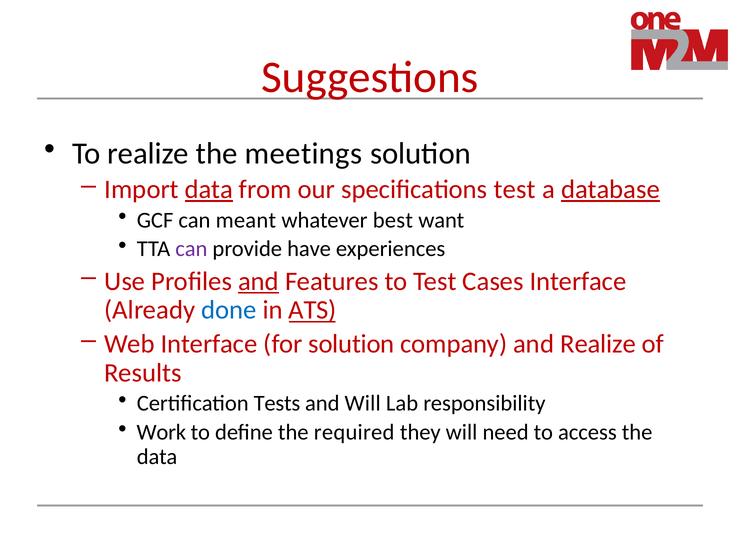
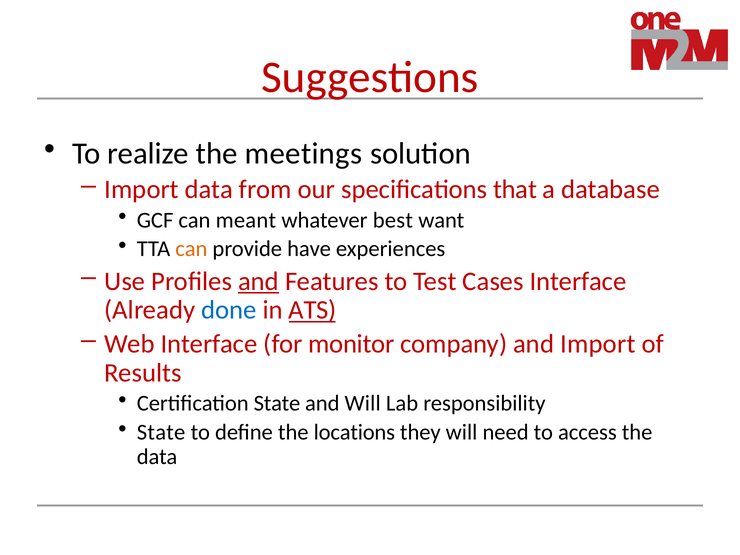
data at (209, 190) underline: present -> none
specifications test: test -> that
database underline: present -> none
can at (191, 249) colour: purple -> orange
for solution: solution -> monitor
and Realize: Realize -> Import
Certification Tests: Tests -> State
Work at (161, 432): Work -> State
required: required -> locations
